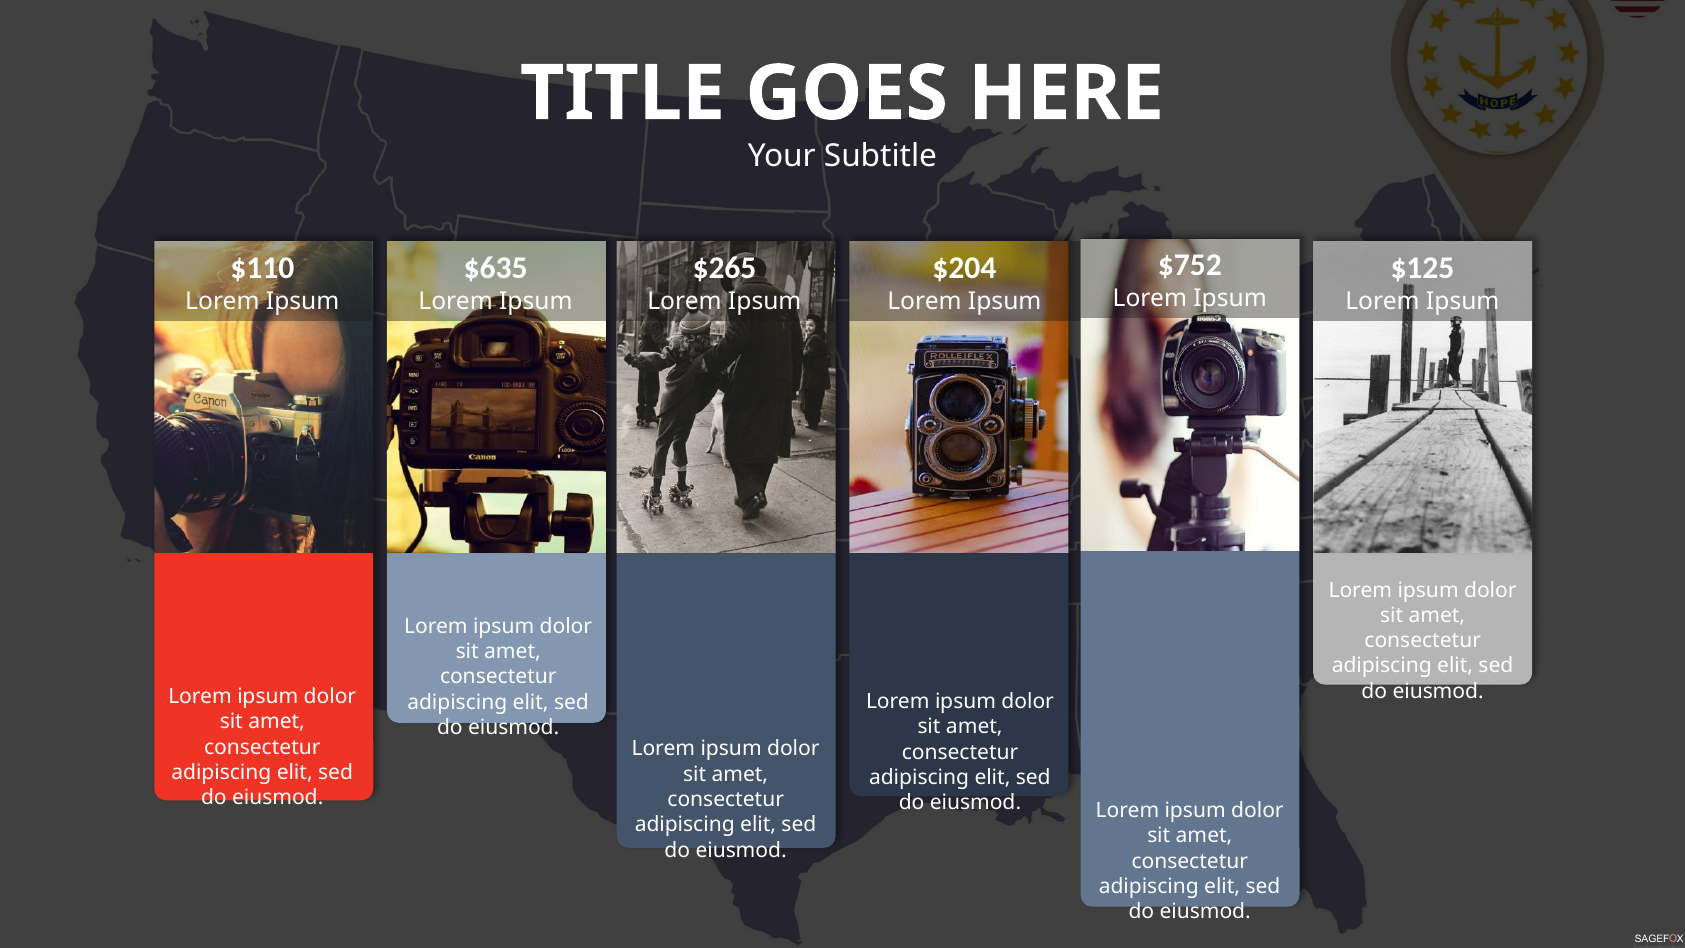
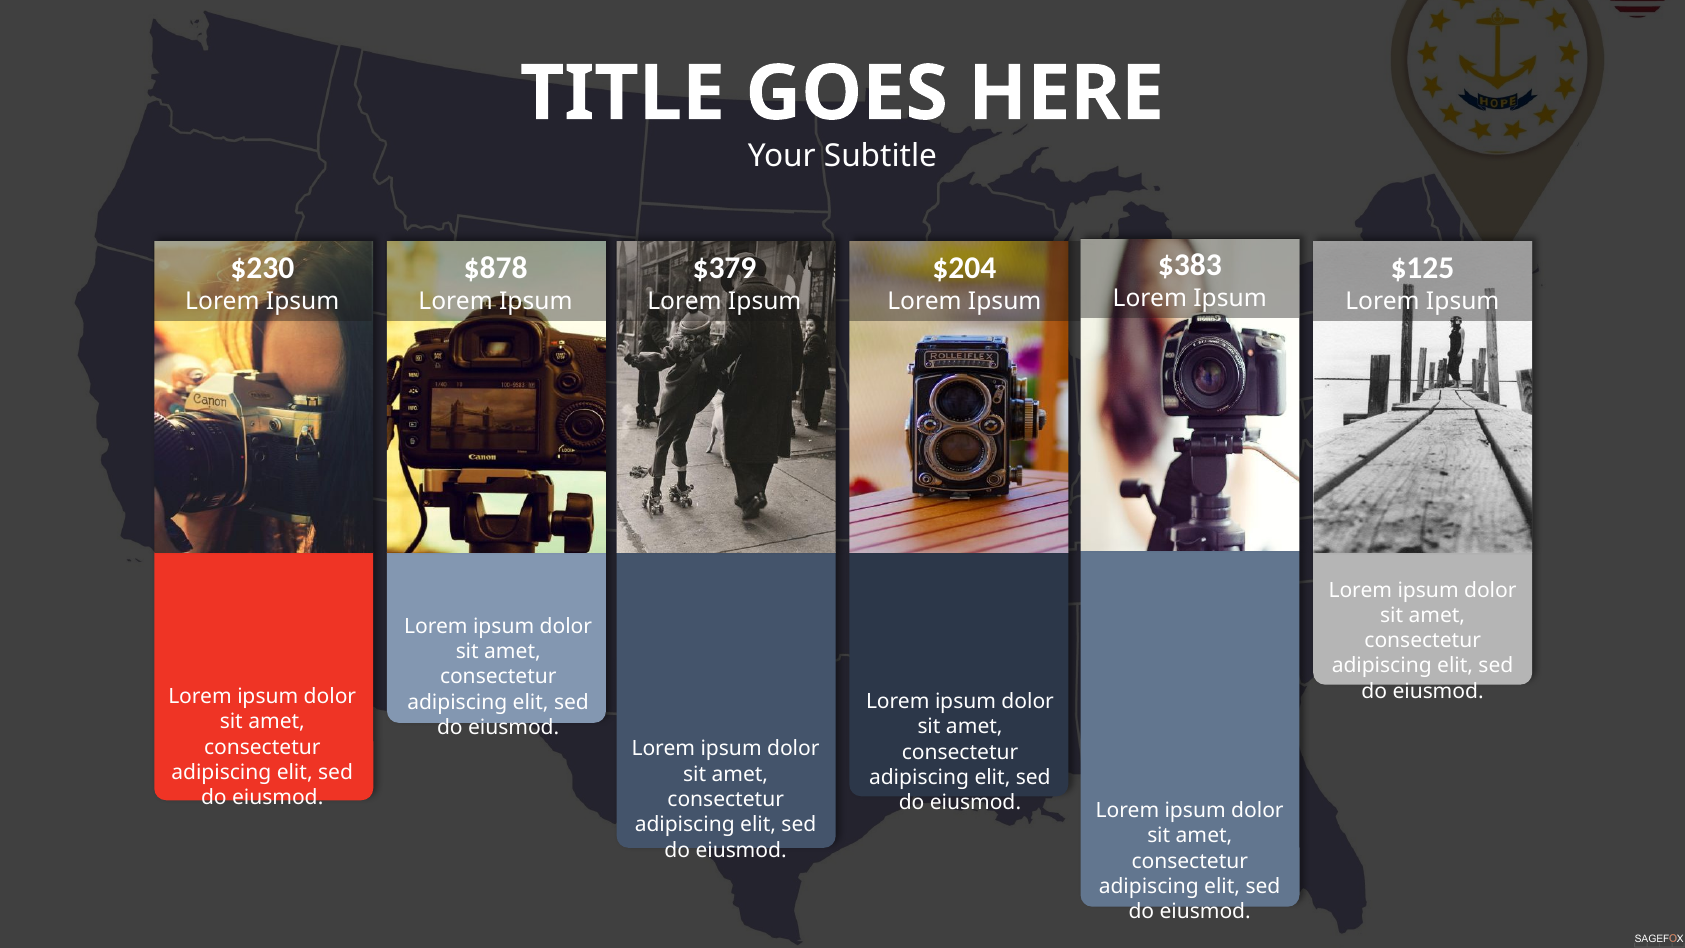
$752: $752 -> $383
$110: $110 -> $230
$635: $635 -> $878
$265: $265 -> $379
